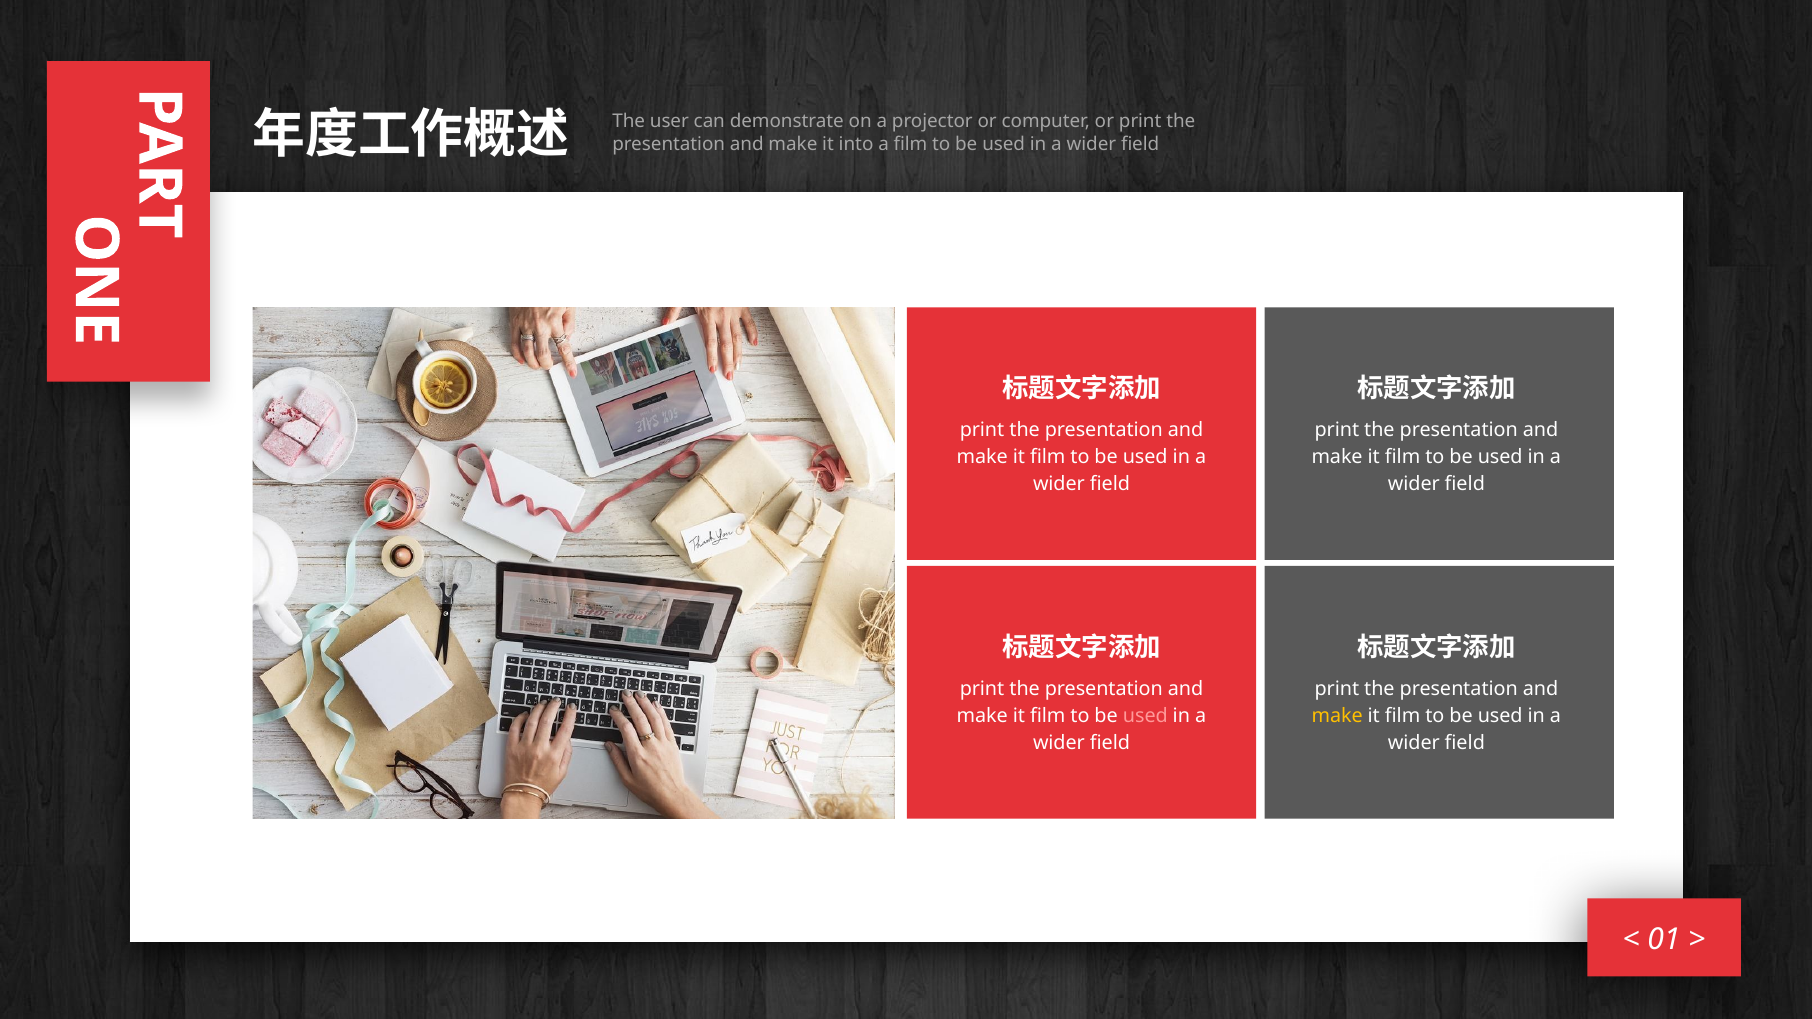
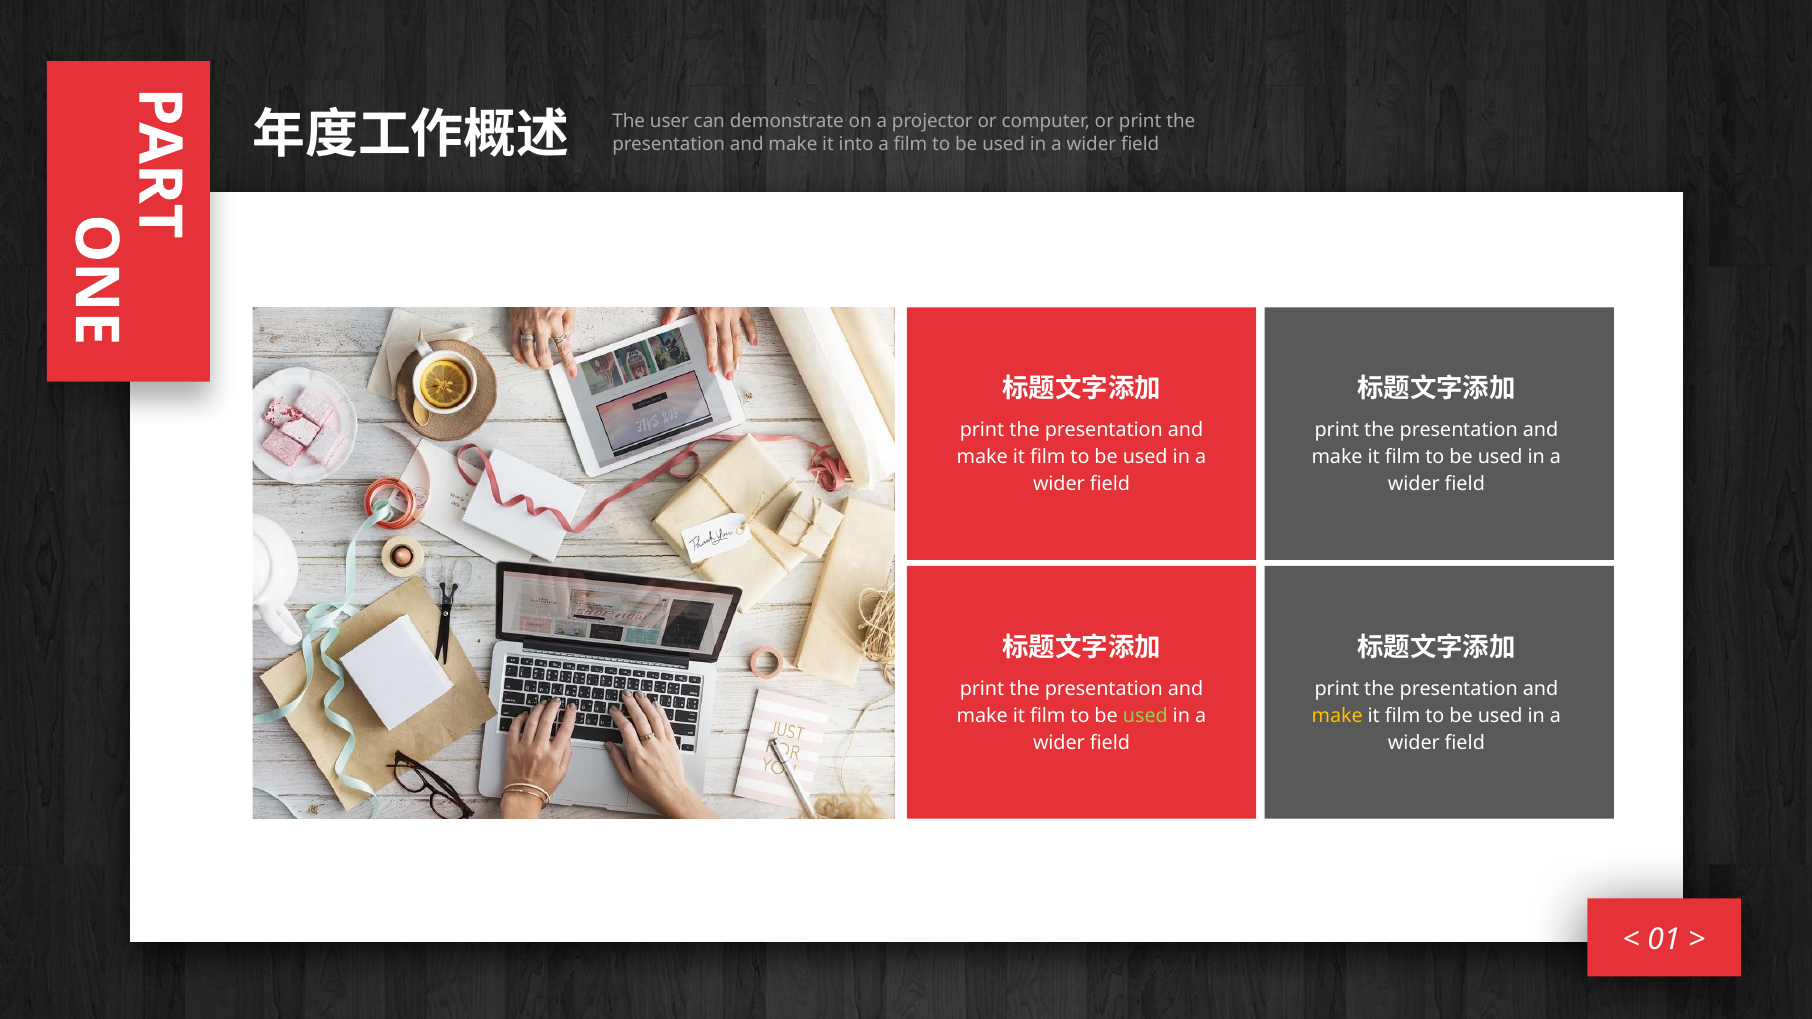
used at (1145, 716) colour: pink -> light green
